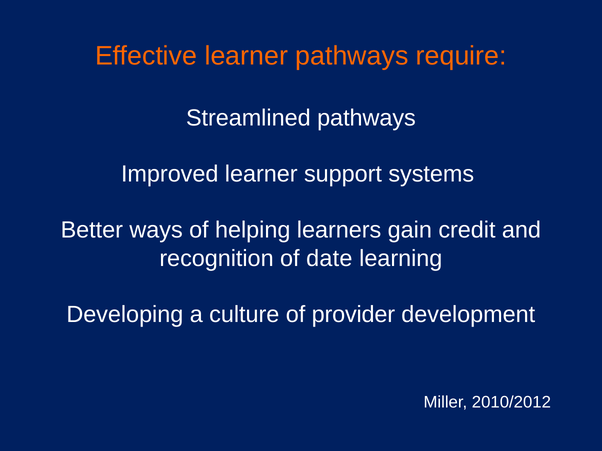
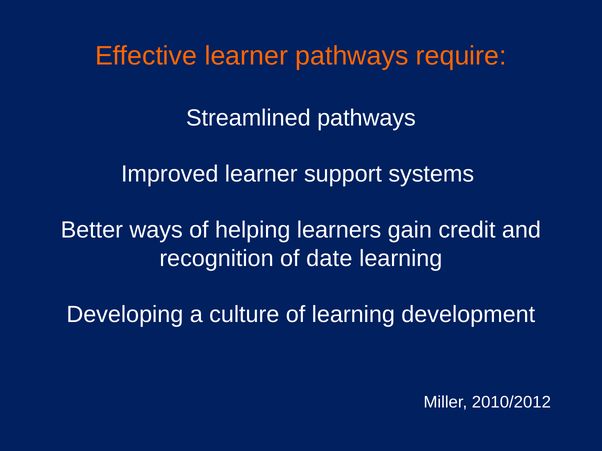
of provider: provider -> learning
